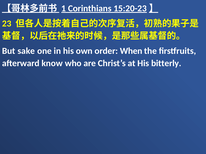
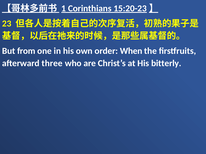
sake: sake -> from
know: know -> three
